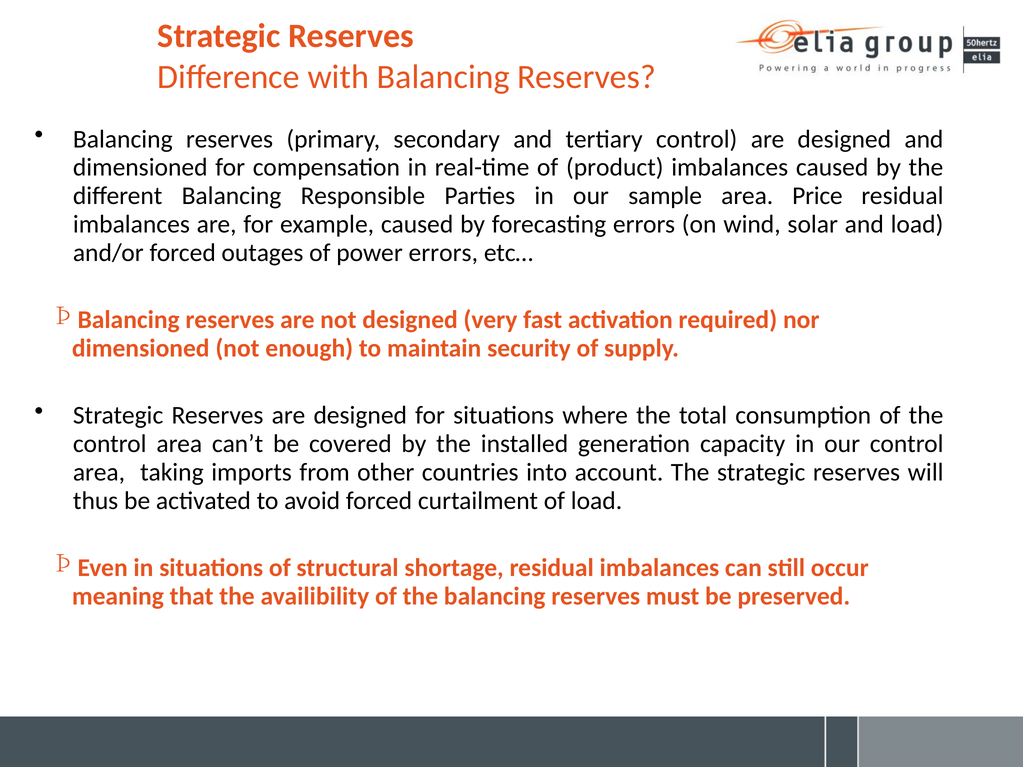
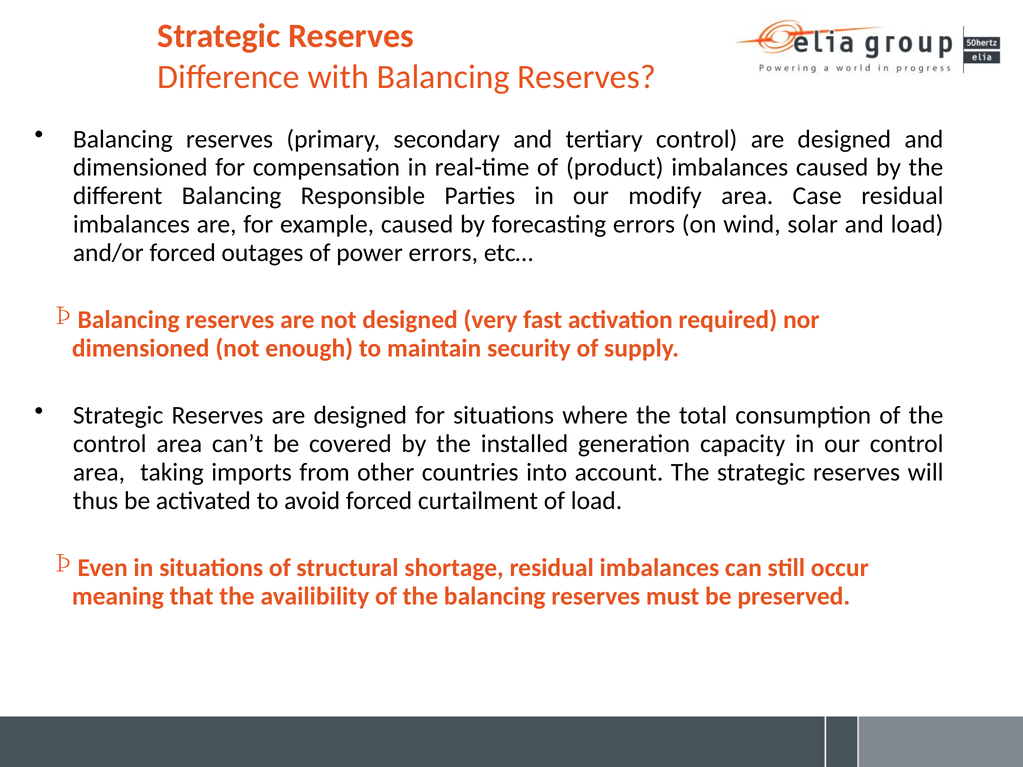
sample: sample -> modify
Price: Price -> Case
